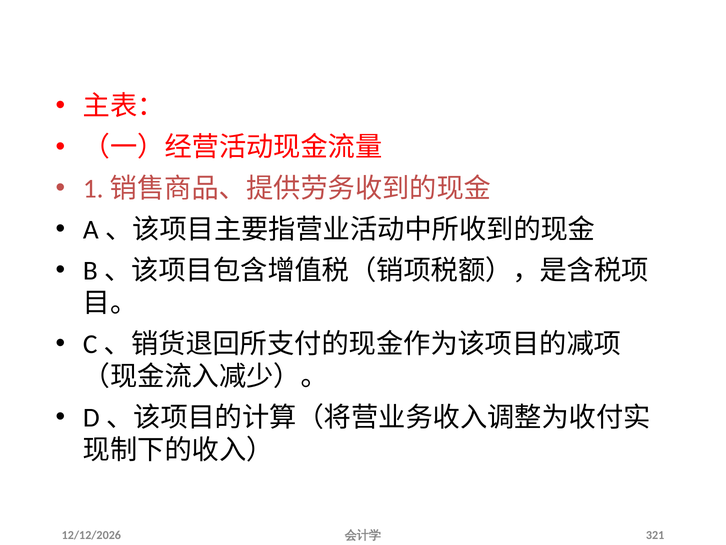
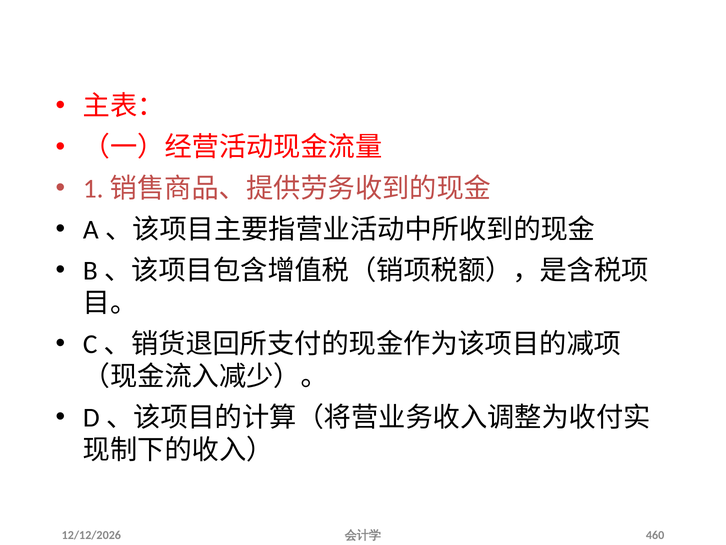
321: 321 -> 460
